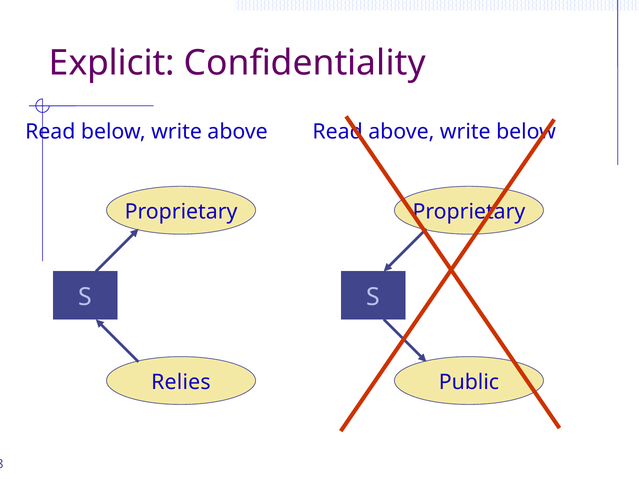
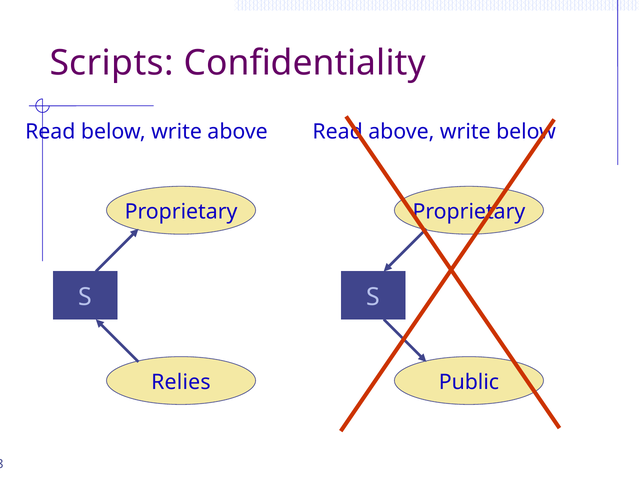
Explicit: Explicit -> Scripts
